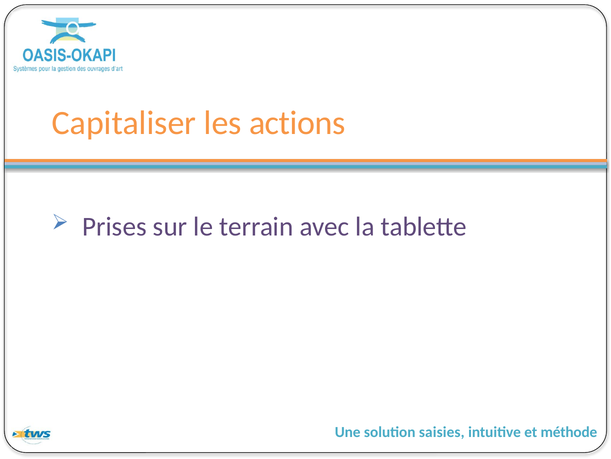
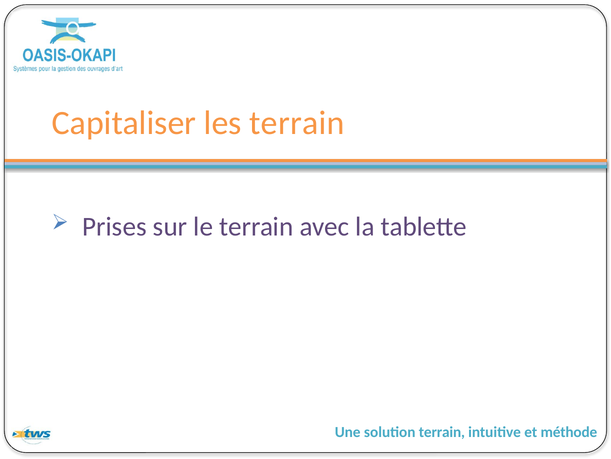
les actions: actions -> terrain
solution saisies: saisies -> terrain
